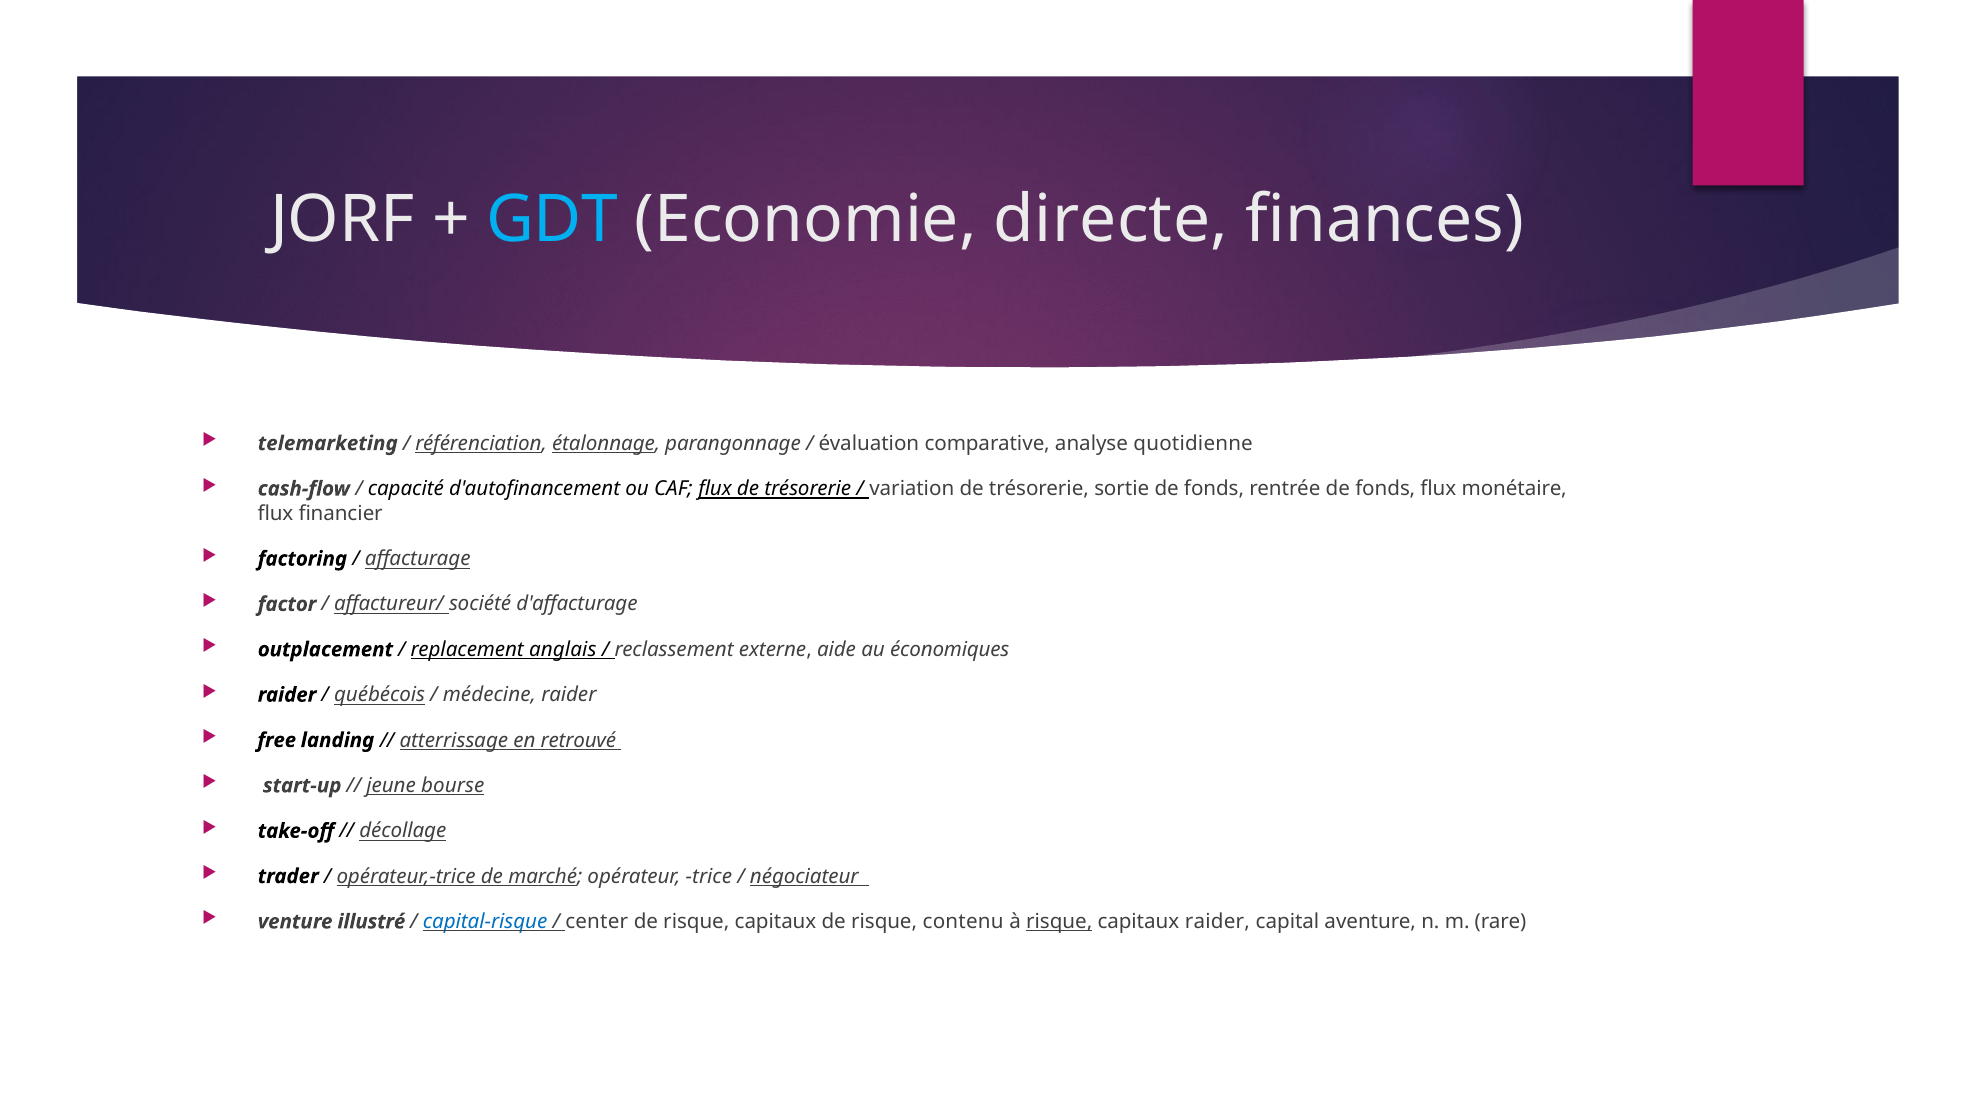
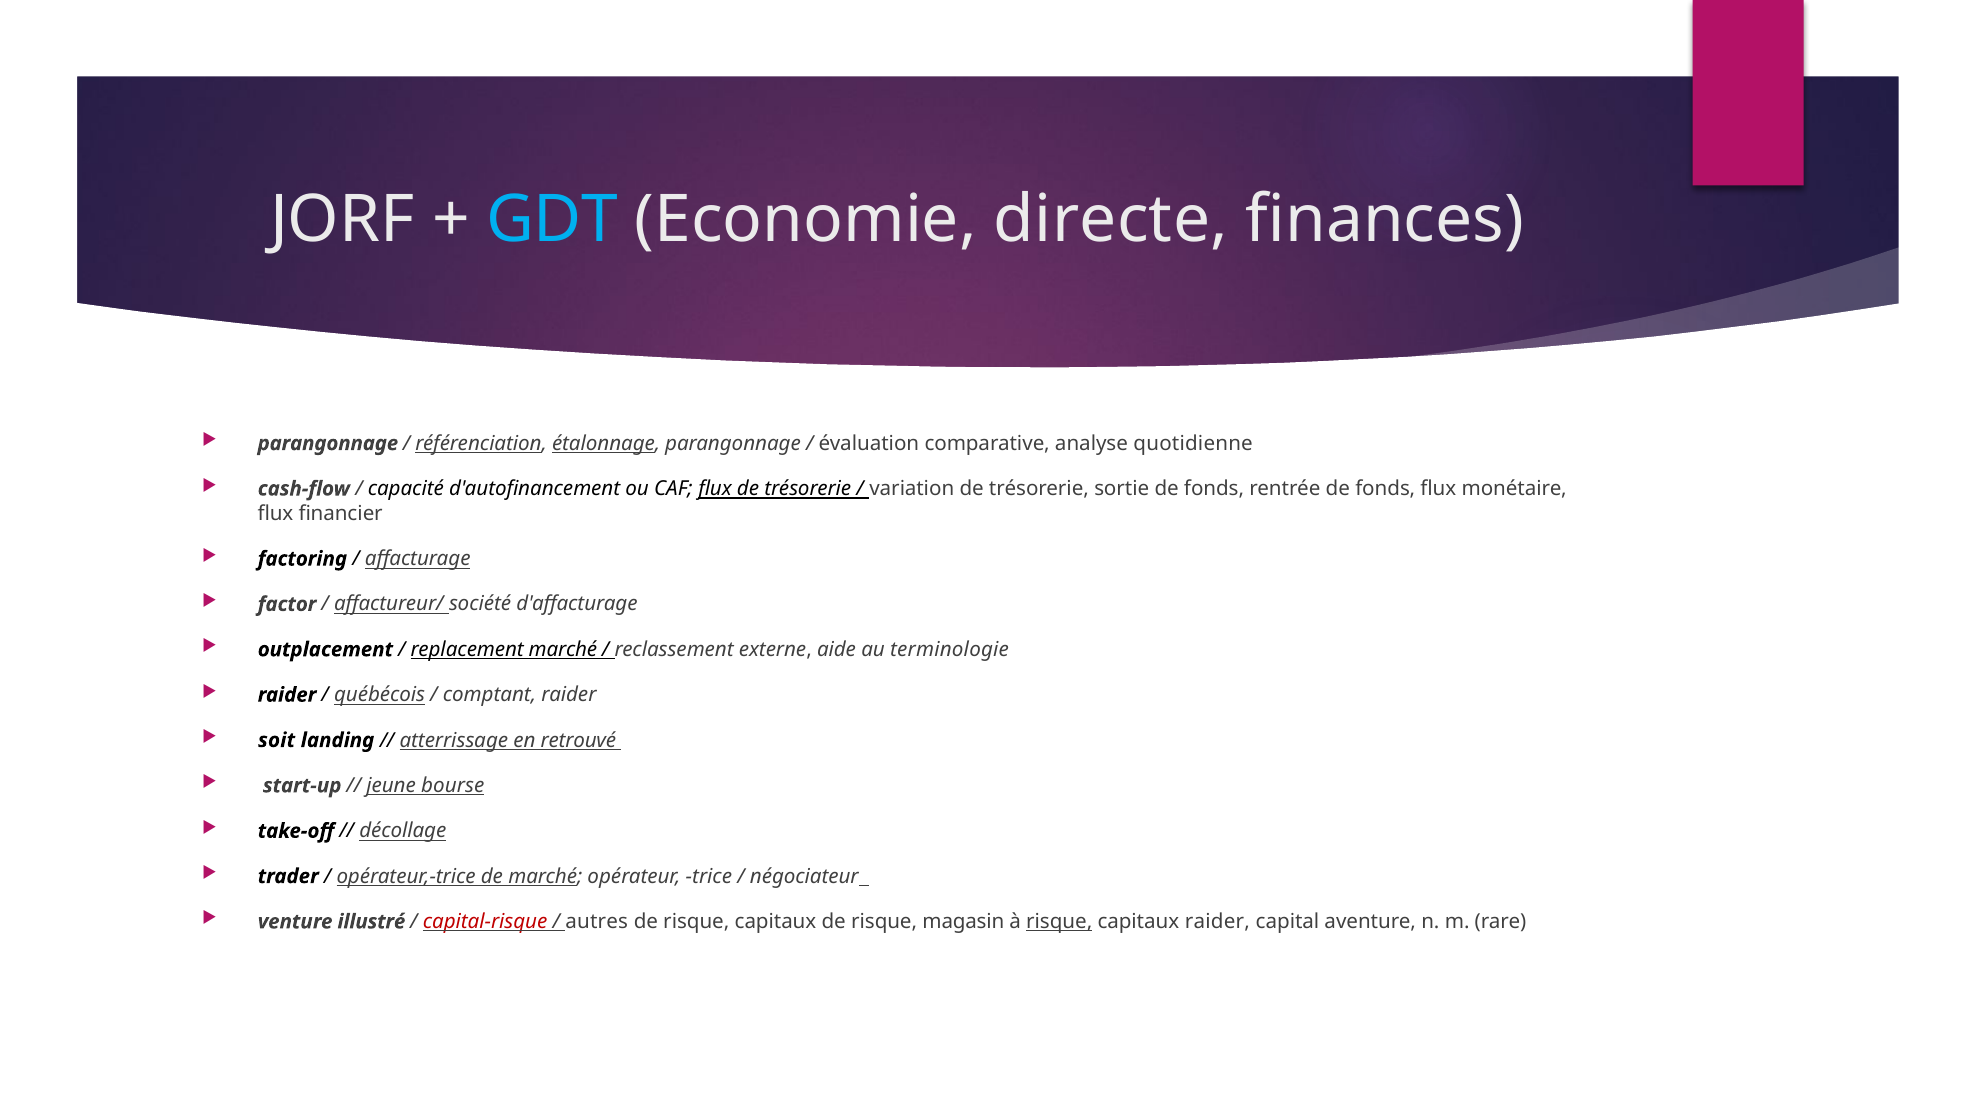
telemarketing at (328, 443): telemarketing -> parangonnage
replacement anglais: anglais -> marché
économiques: économiques -> terminologie
médecine: médecine -> comptant
free: free -> soit
négociateur underline: present -> none
capital-risque colour: blue -> red
center: center -> autres
contenu: contenu -> magasin
